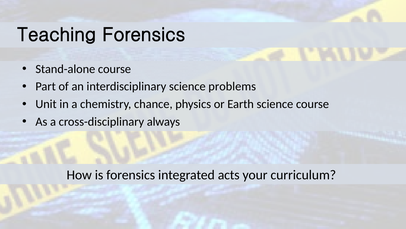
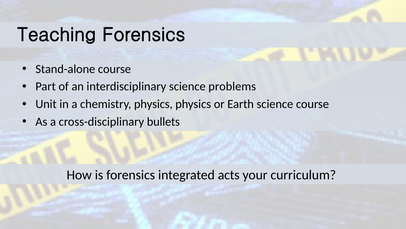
chemistry chance: chance -> physics
always: always -> bullets
